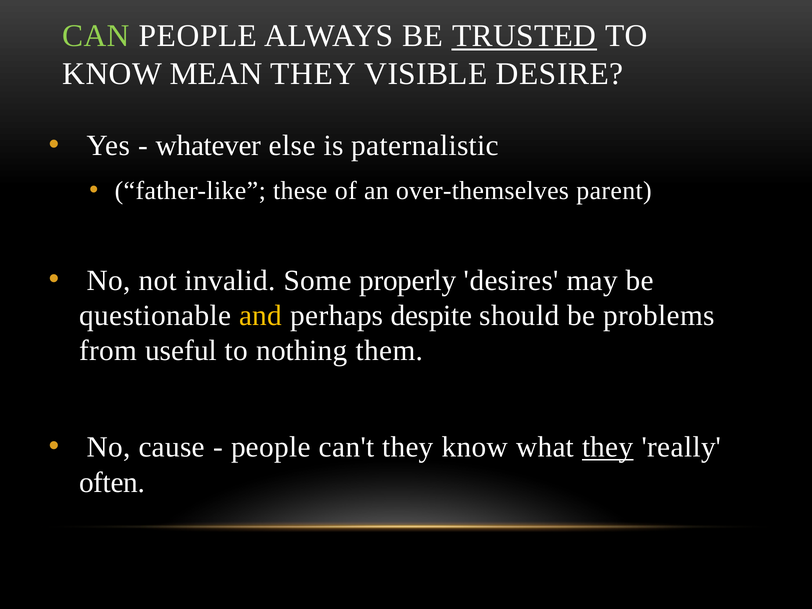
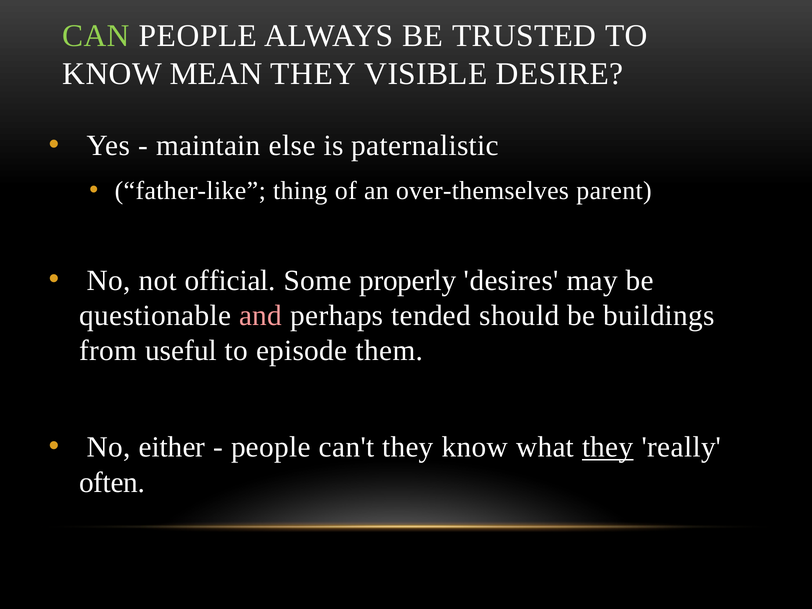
TRUSTED underline: present -> none
whatever: whatever -> maintain
these: these -> thing
invalid: invalid -> official
and colour: yellow -> pink
despite: despite -> tended
problems: problems -> buildings
nothing: nothing -> episode
cause: cause -> either
